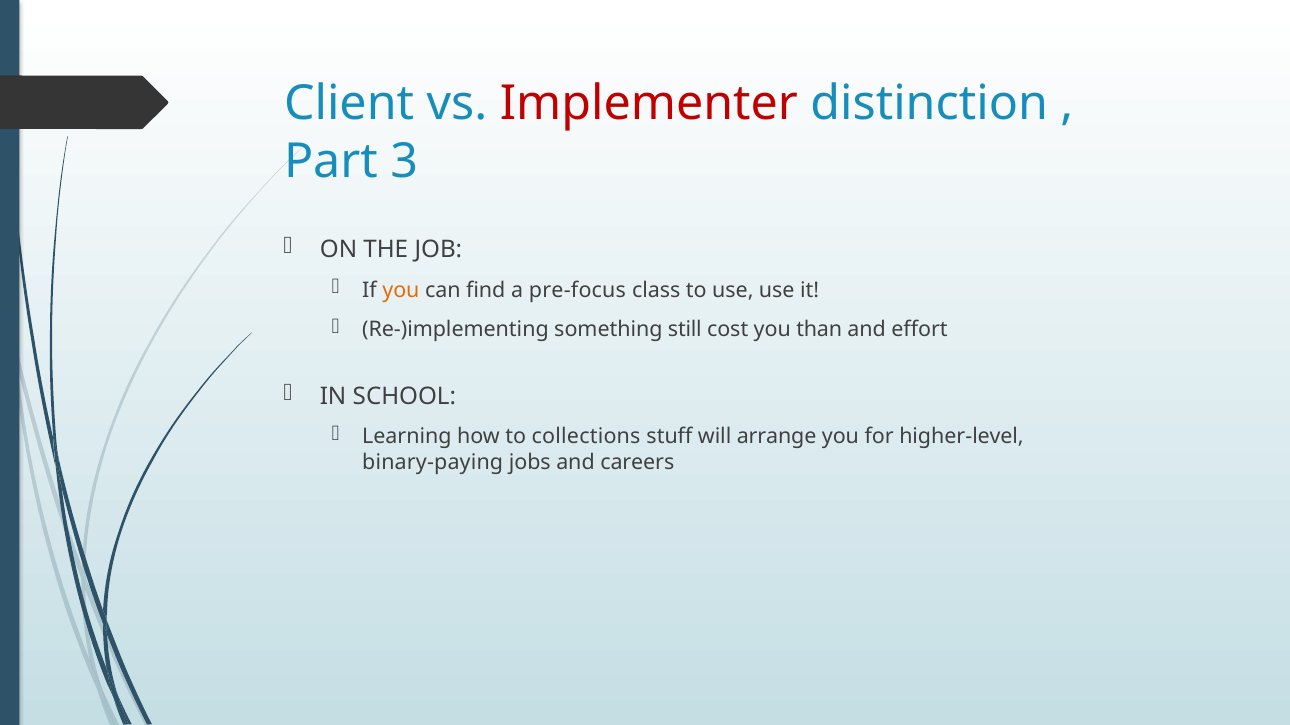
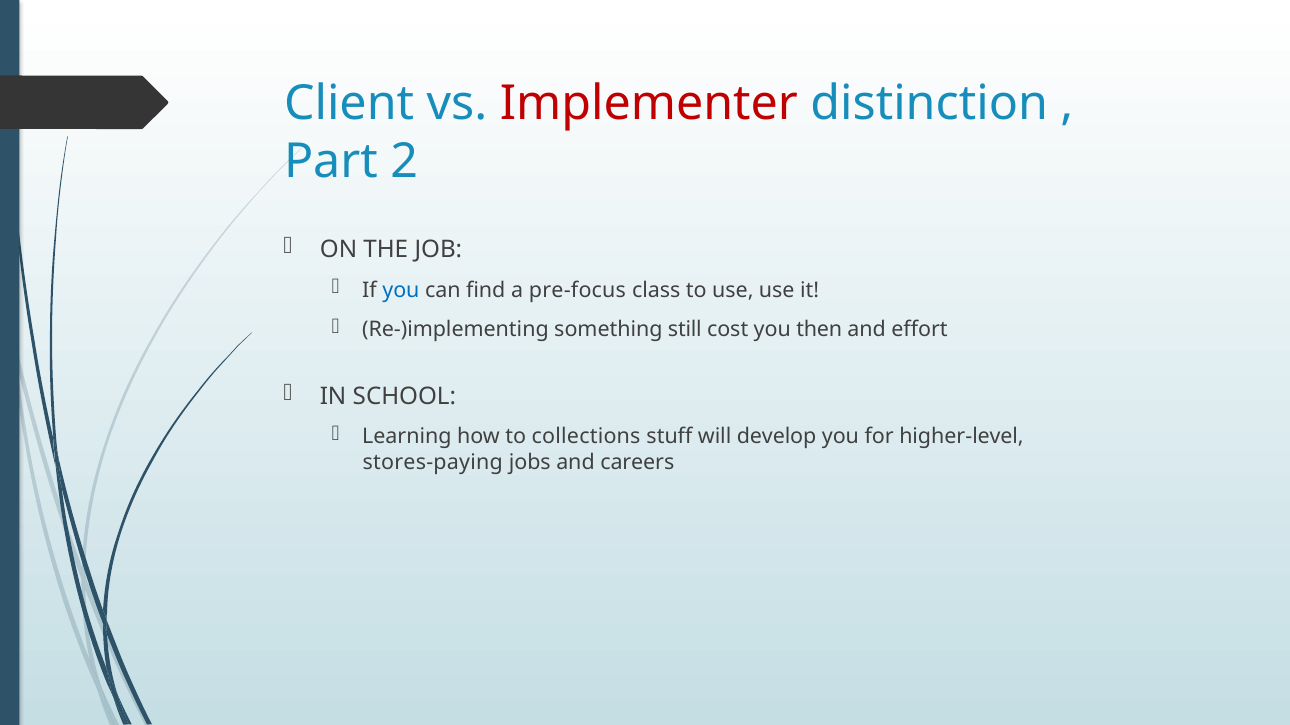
3: 3 -> 2
you at (401, 291) colour: orange -> blue
than: than -> then
arrange: arrange -> develop
binary-paying: binary-paying -> stores-paying
